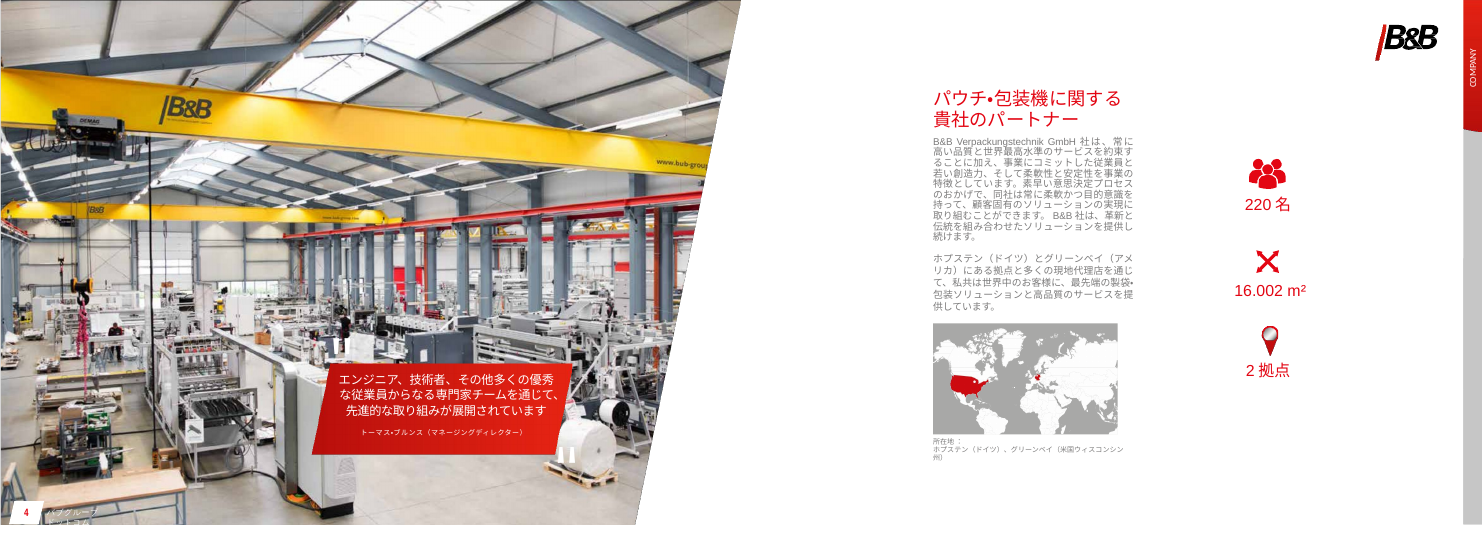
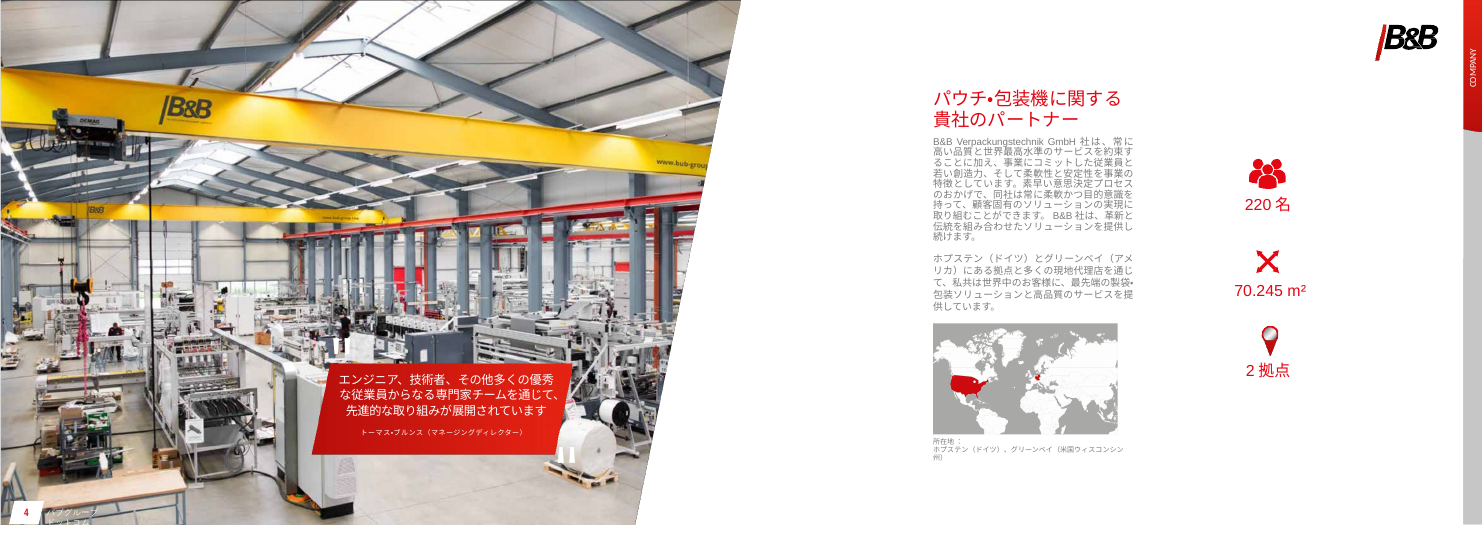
16.002: 16.002 -> 70.245
